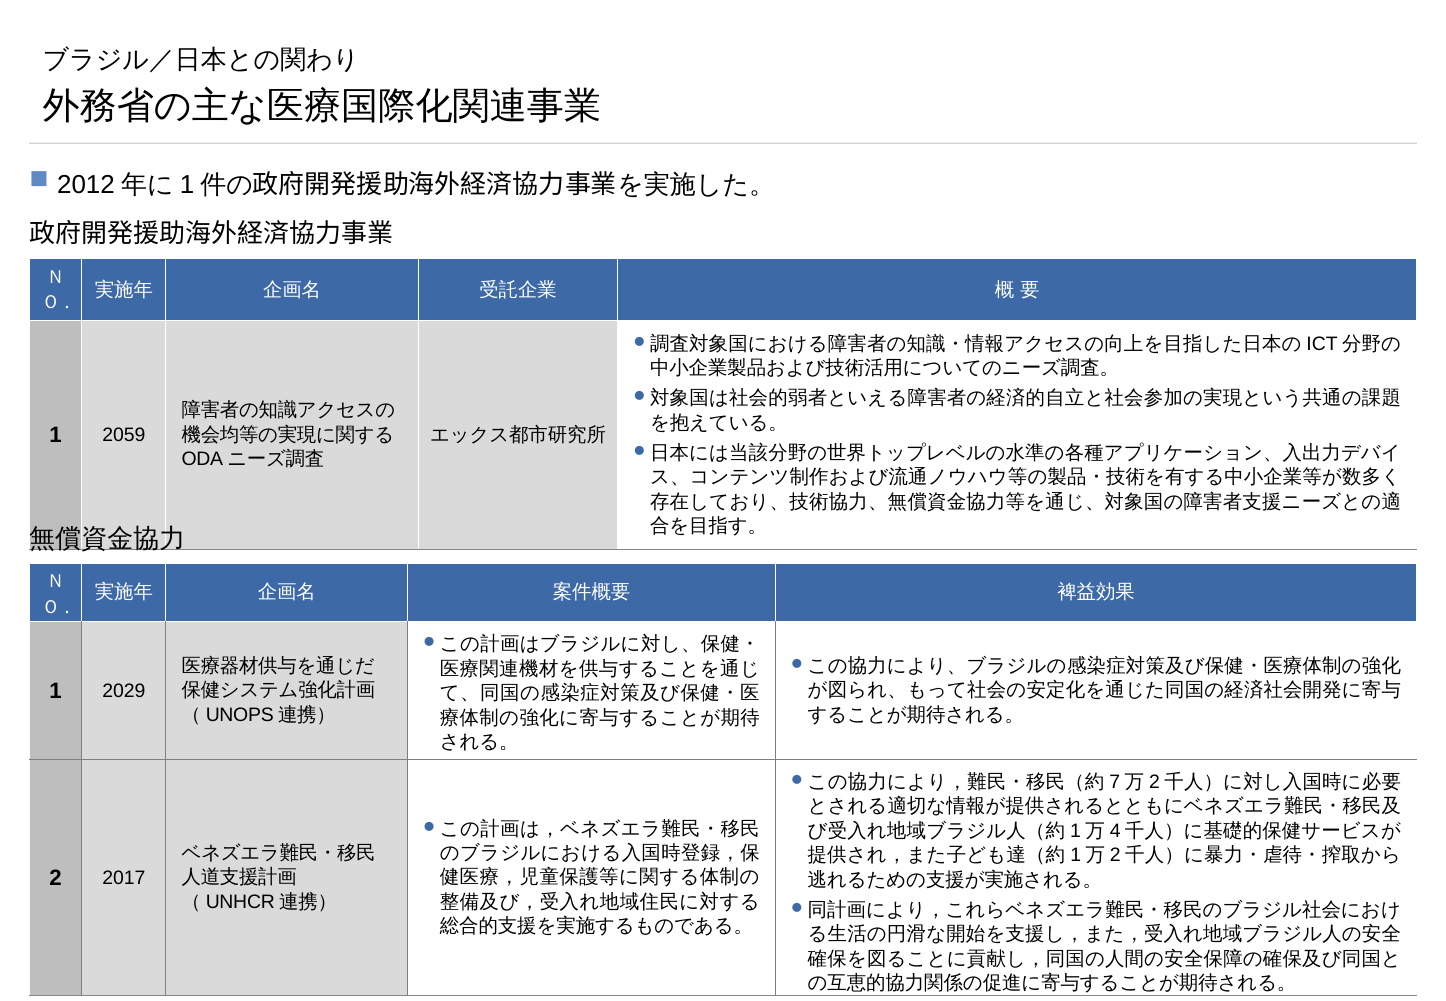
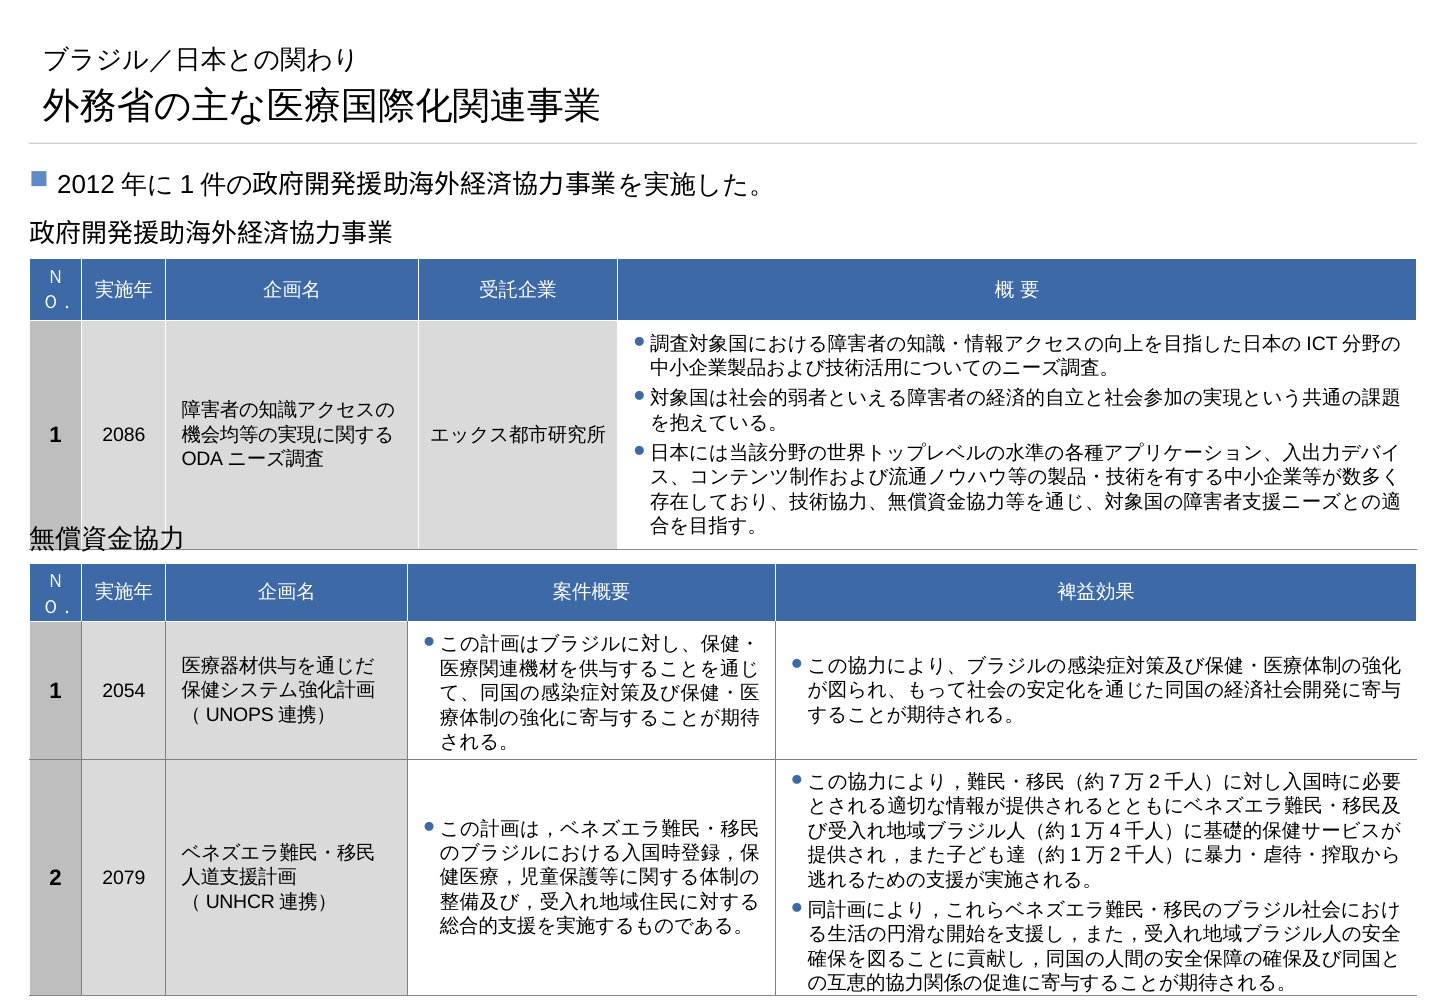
2059: 2059 -> 2086
2029: 2029 -> 2054
2017: 2017 -> 2079
